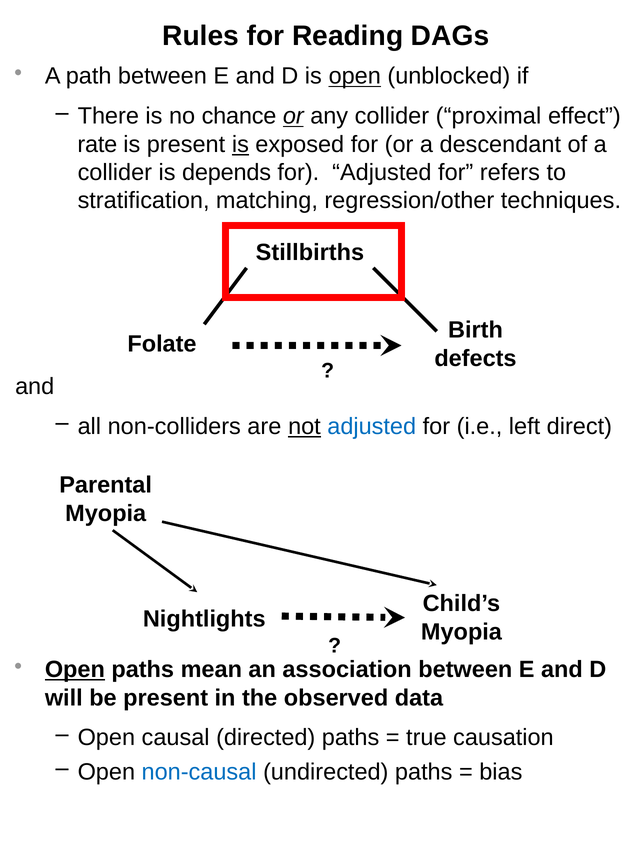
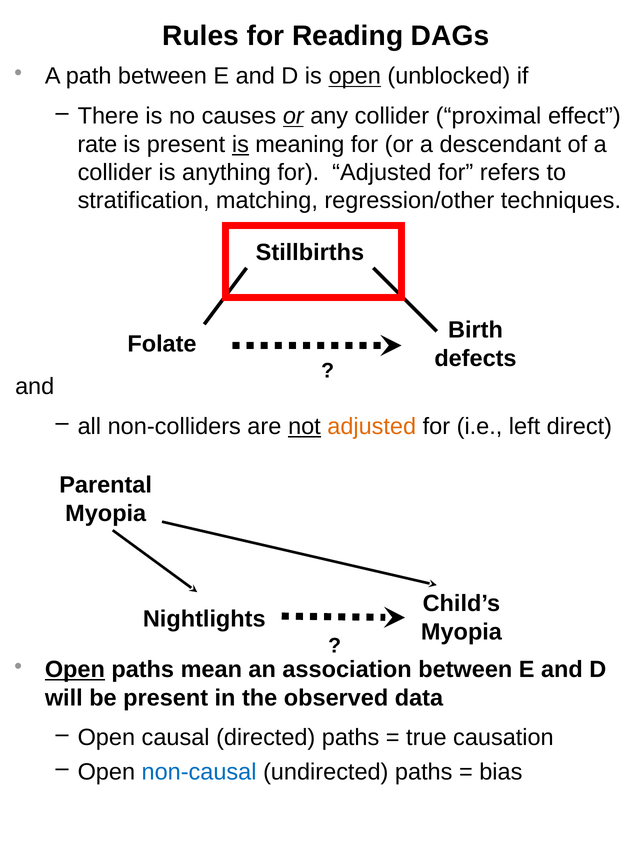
chance: chance -> causes
exposed: exposed -> meaning
depends: depends -> anything
adjusted at (372, 426) colour: blue -> orange
